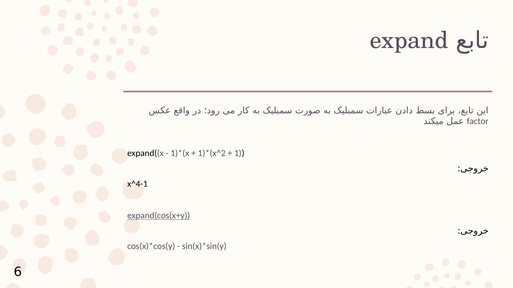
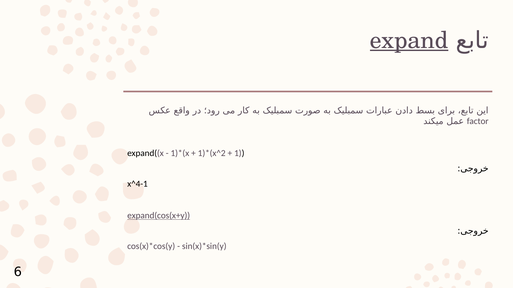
expand underline: none -> present
